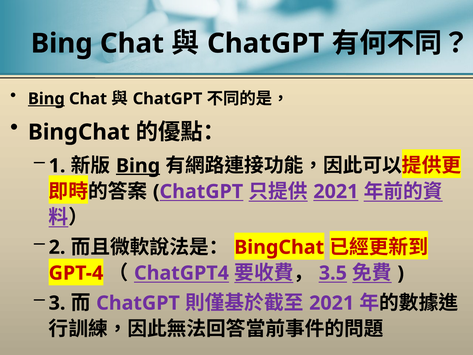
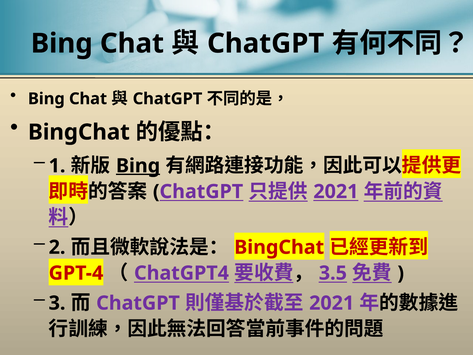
Bing at (46, 99) underline: present -> none
